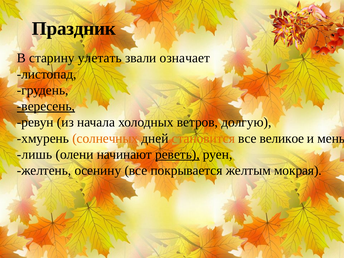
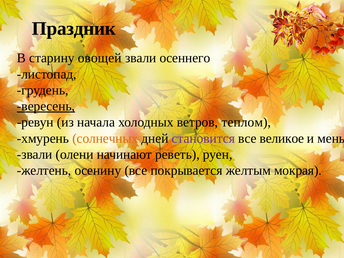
улетать: улетать -> овощей
означает: означает -> осеннего
долгую: долгую -> теплом
становится colour: orange -> purple
лишь at (35, 154): лишь -> звали
реветь underline: present -> none
